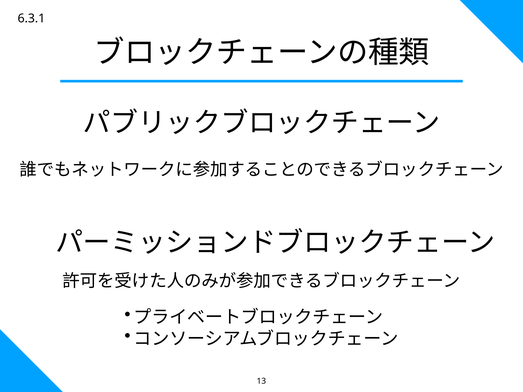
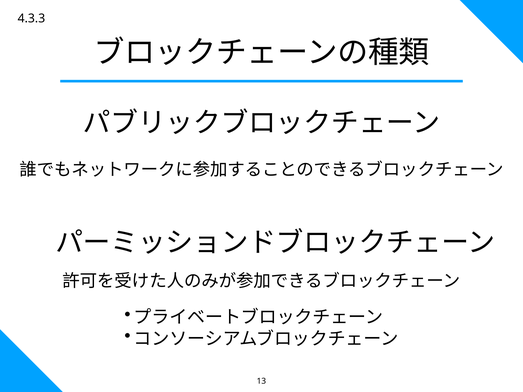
6.3.1: 6.3.1 -> 4.3.3
